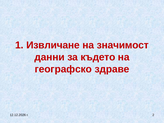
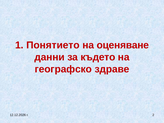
Извличане: Извличане -> Понятието
значимост: значимост -> оценяване
